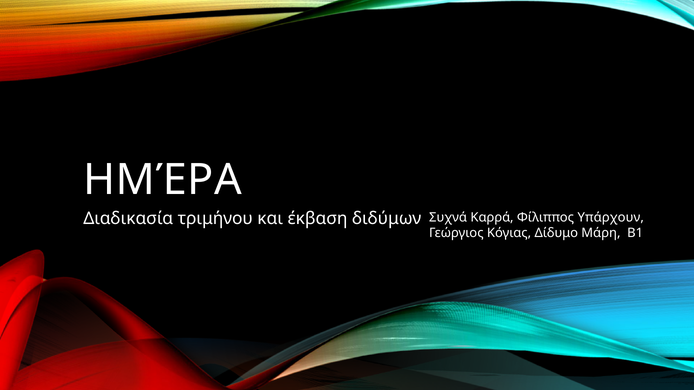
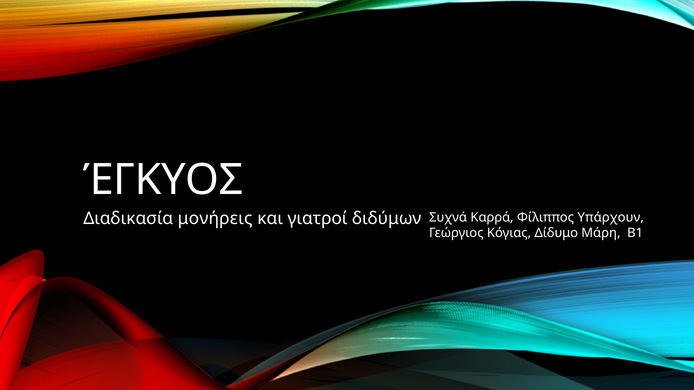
ΗΜΈΡΑ: ΗΜΈΡΑ -> ΈΓΚΥΟΣ
τριμήνου: τριμήνου -> μονήρεις
έκβαση: έκβαση -> γιατροί
